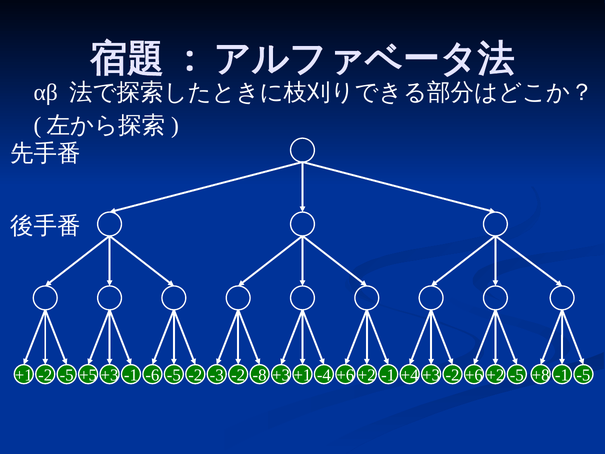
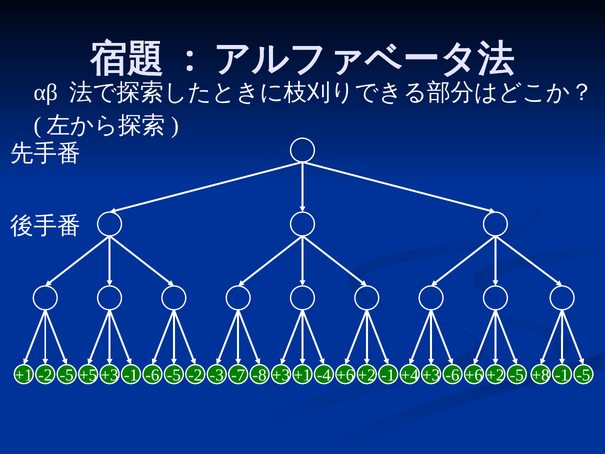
-3 -2: -2 -> -7
-2 at (453, 375): -2 -> -6
